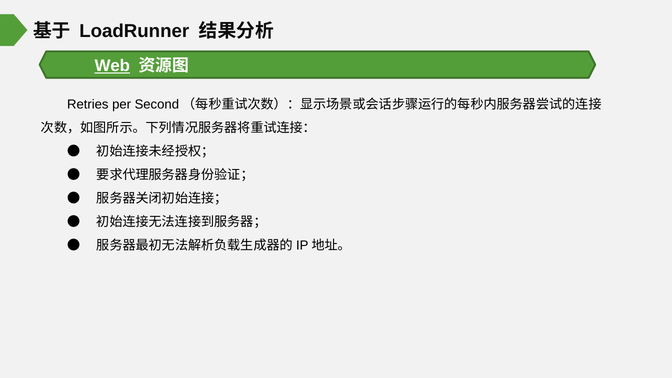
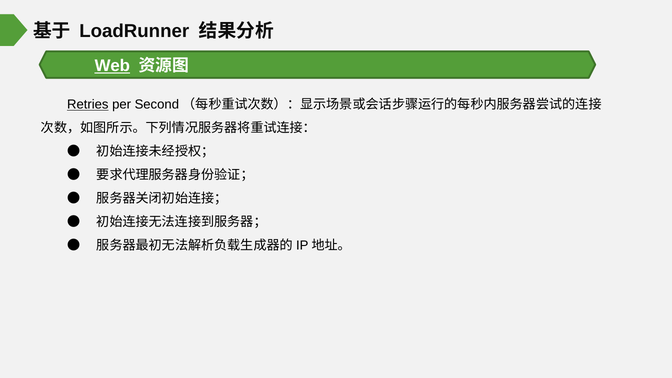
Retries underline: none -> present
